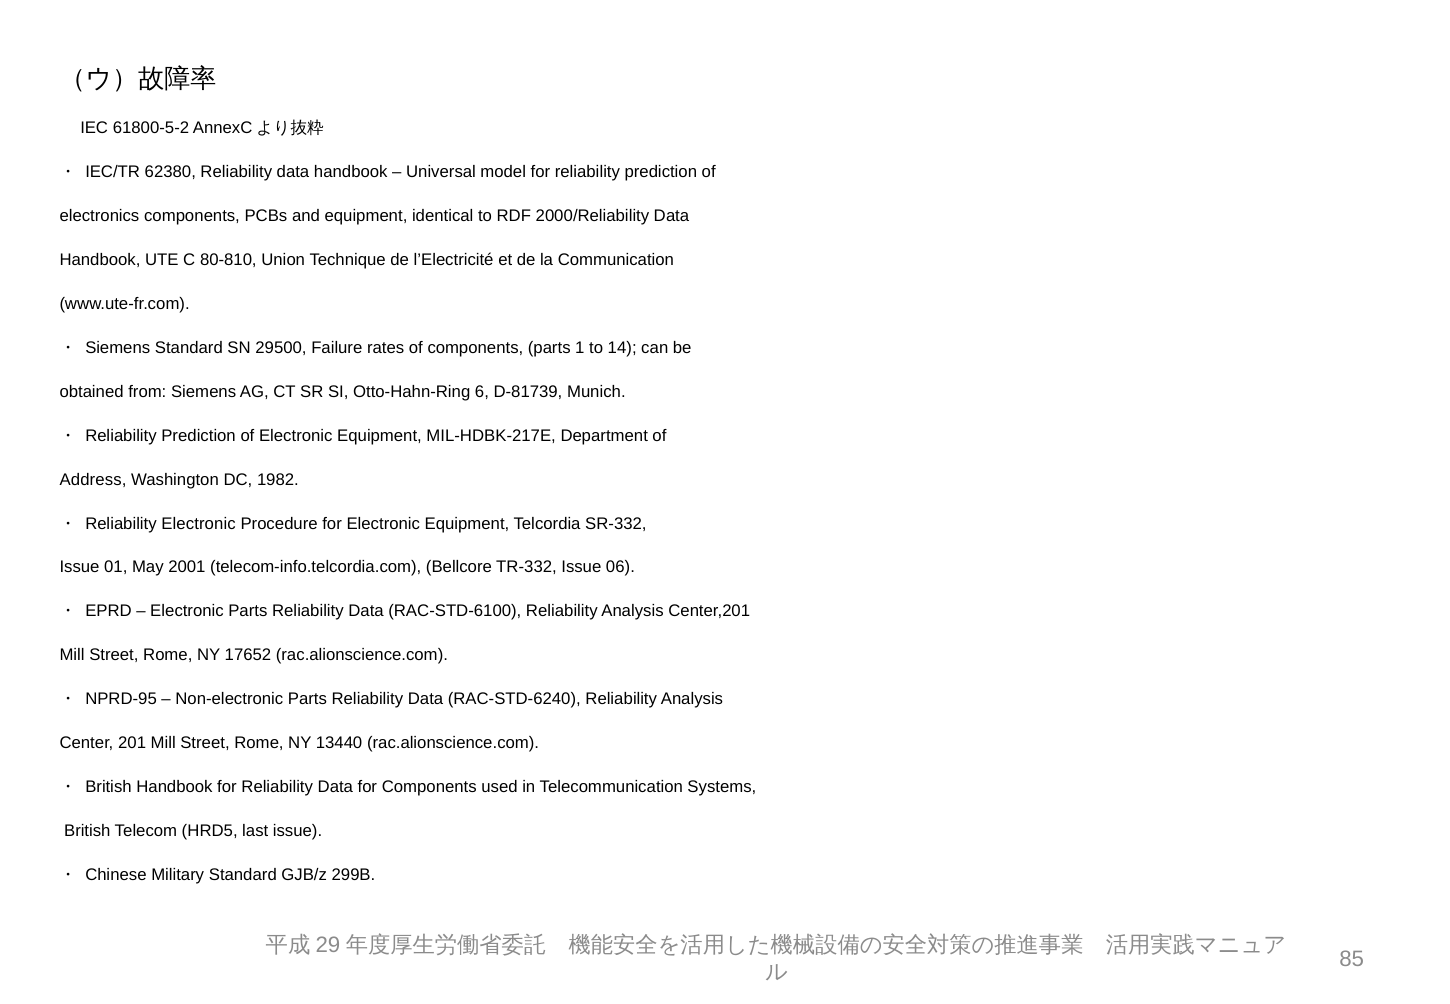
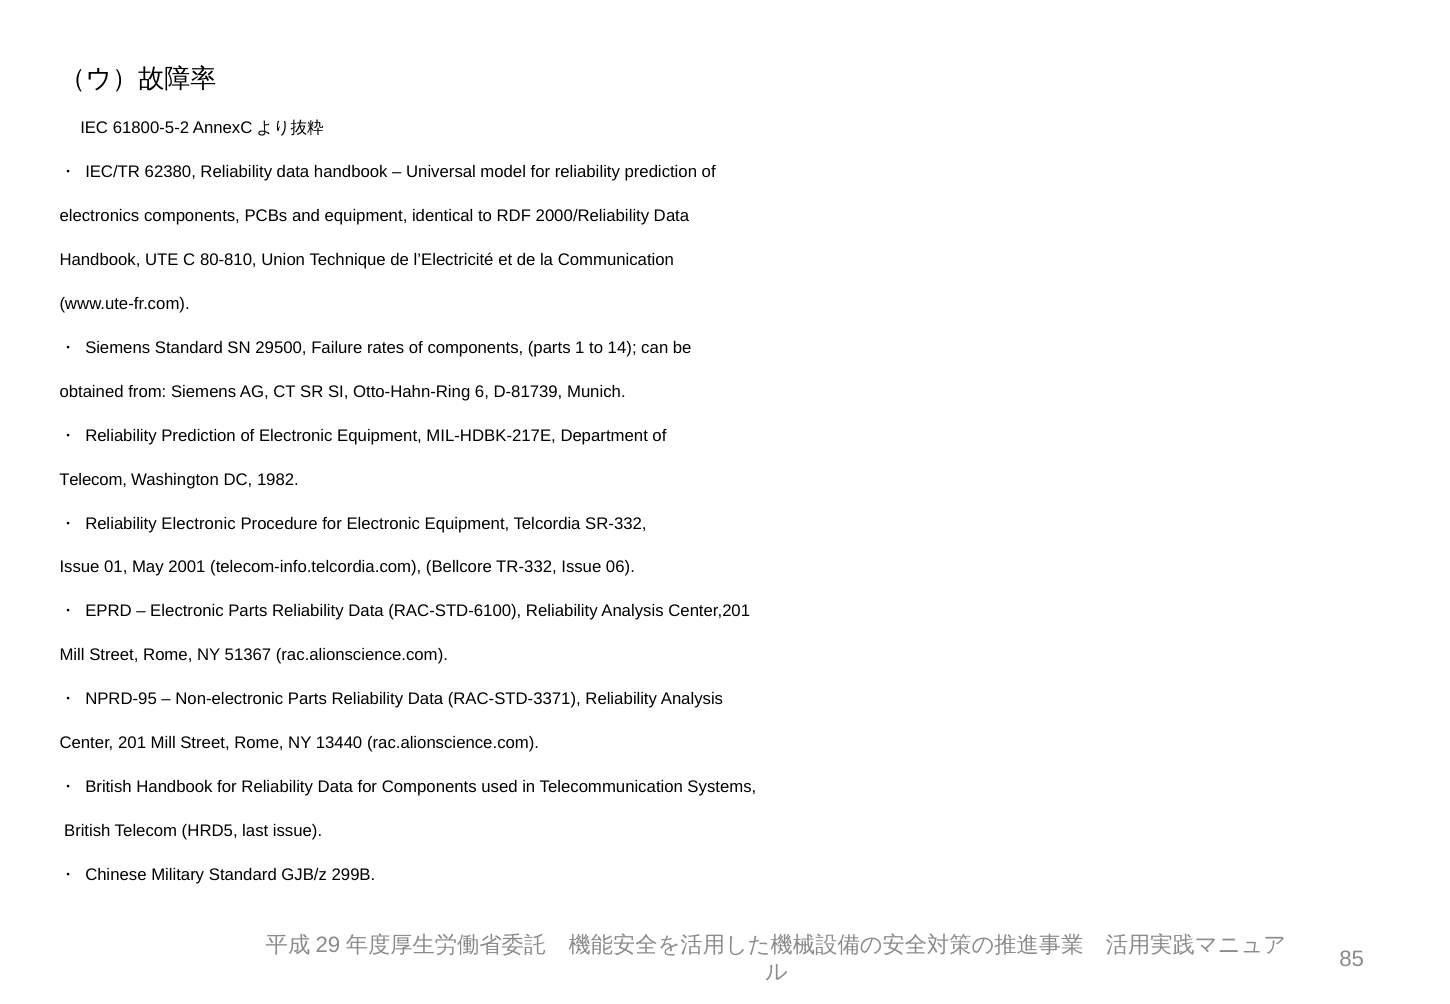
Address at (93, 479): Address -> Telecom
17652: 17652 -> 51367
RAC-STD-6240: RAC-STD-6240 -> RAC-STD-3371
